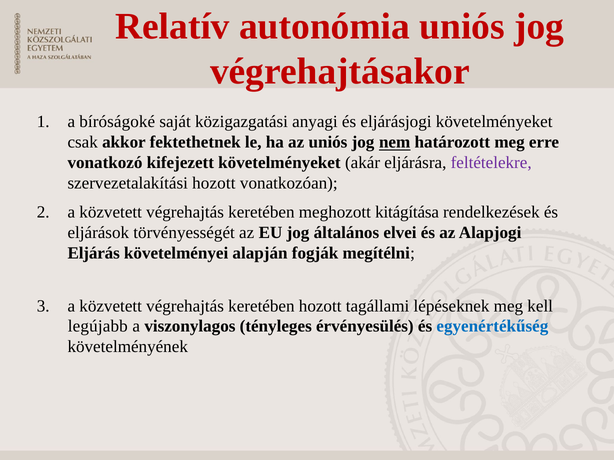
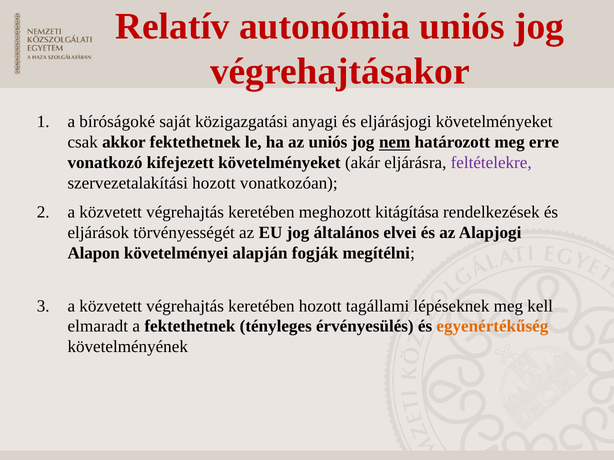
Eljárás: Eljárás -> Alapon
legújabb: legújabb -> elmaradt
a viszonylagos: viszonylagos -> fektethetnek
egyenértékűség colour: blue -> orange
